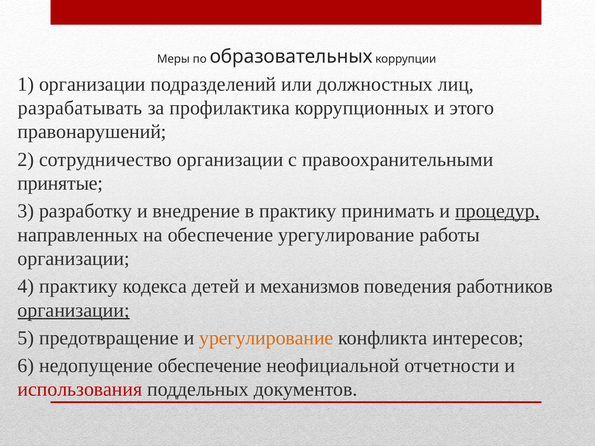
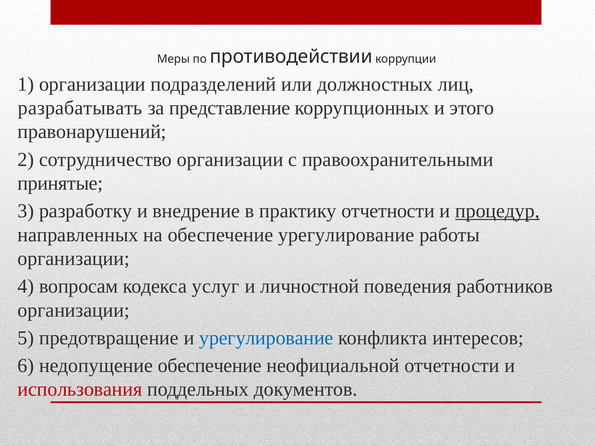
образовательных: образовательных -> противодействии
профилактика: профилактика -> представление
практику принимать: принимать -> отчетности
4 практику: практику -> вопросам
детей: детей -> услуг
механизмов: механизмов -> личностной
организации at (74, 310) underline: present -> none
урегулирование at (266, 338) colour: orange -> blue
